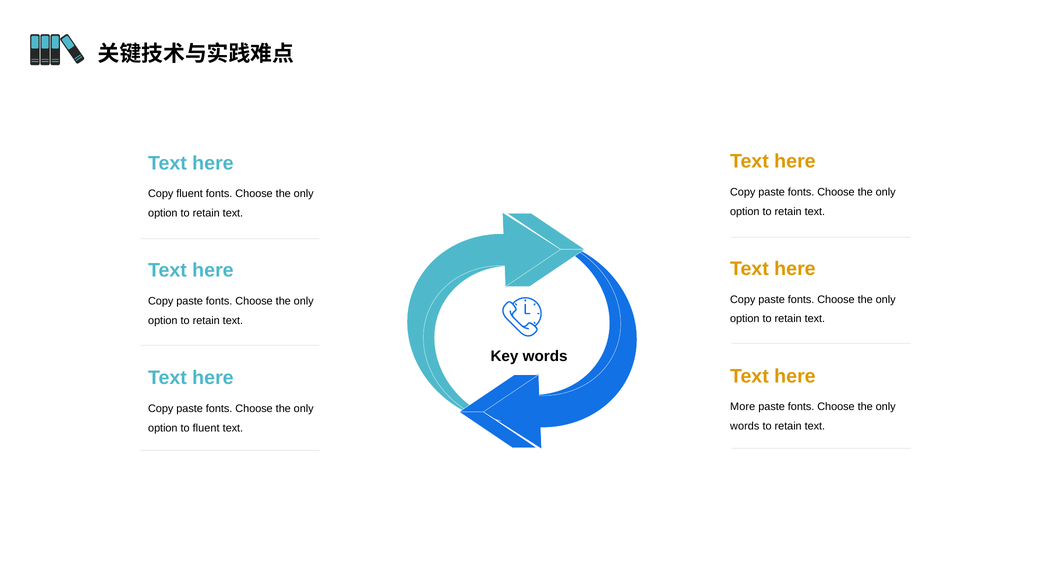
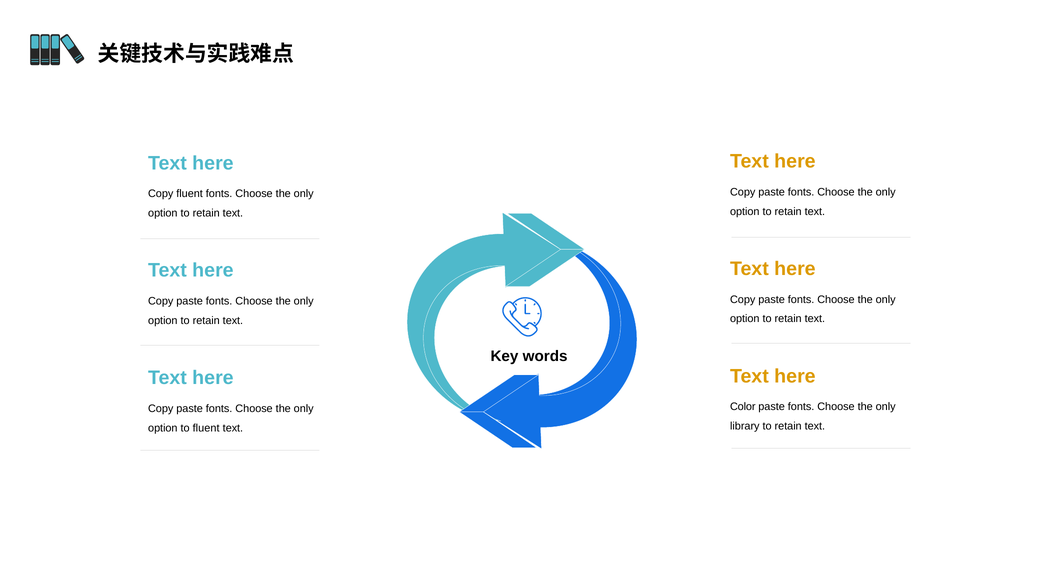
More: More -> Color
words at (745, 426): words -> library
